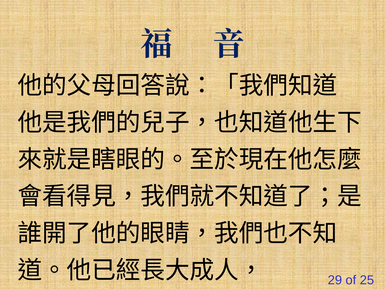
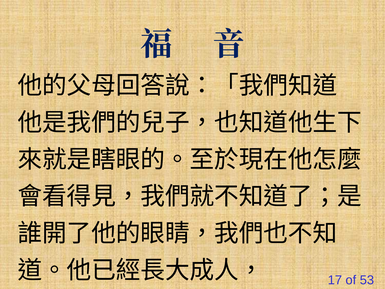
29: 29 -> 17
25: 25 -> 53
